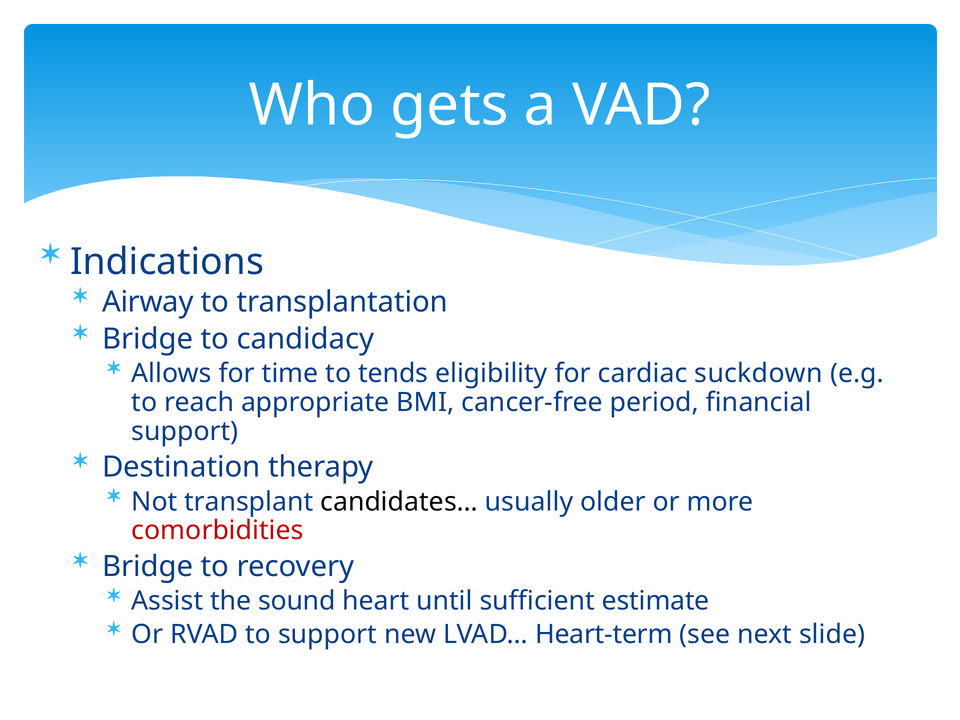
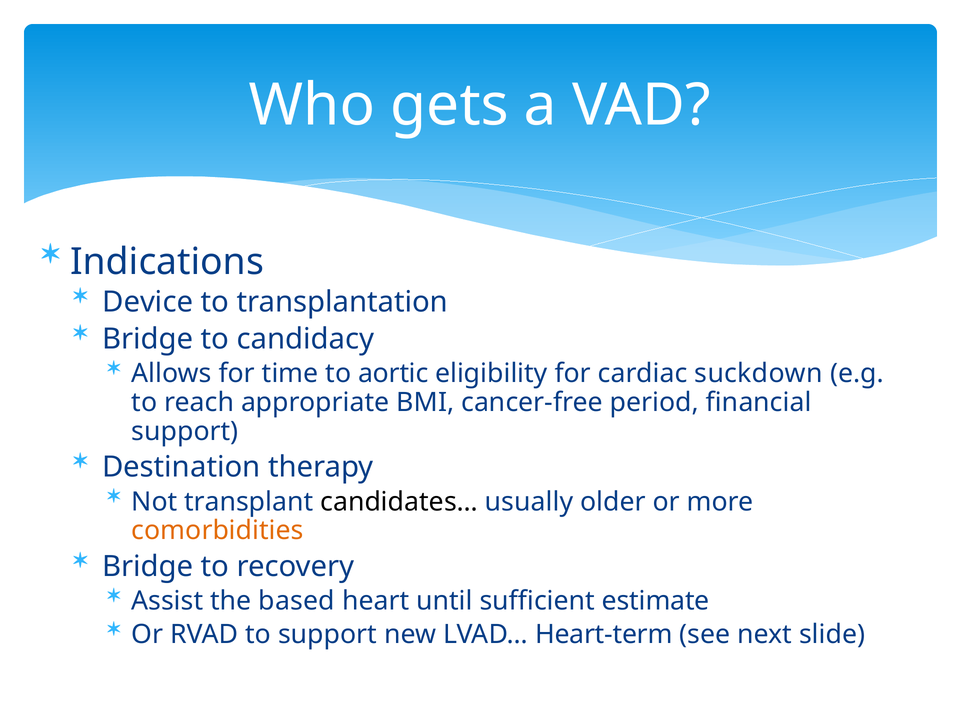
Airway: Airway -> Device
tends: tends -> aortic
comorbidities colour: red -> orange
sound: sound -> based
